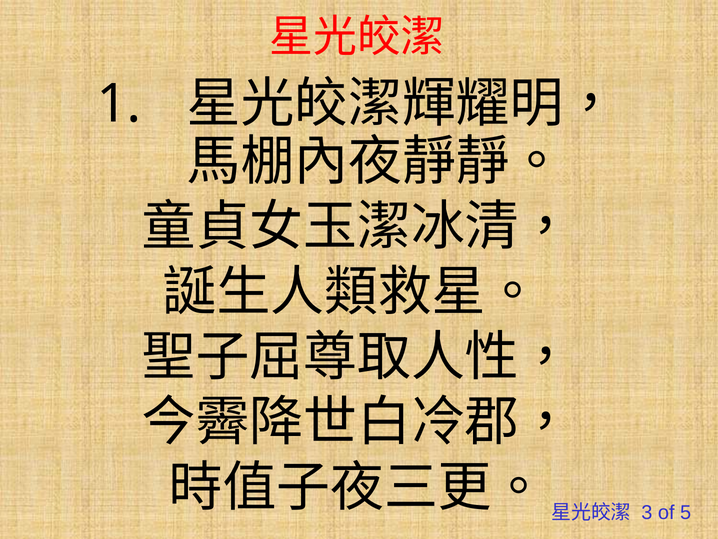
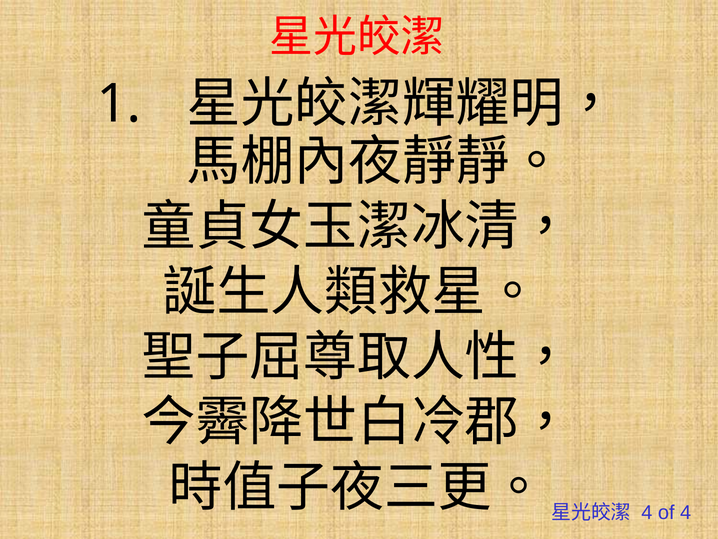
3 at (647, 512): 3 -> 4
of 5: 5 -> 4
